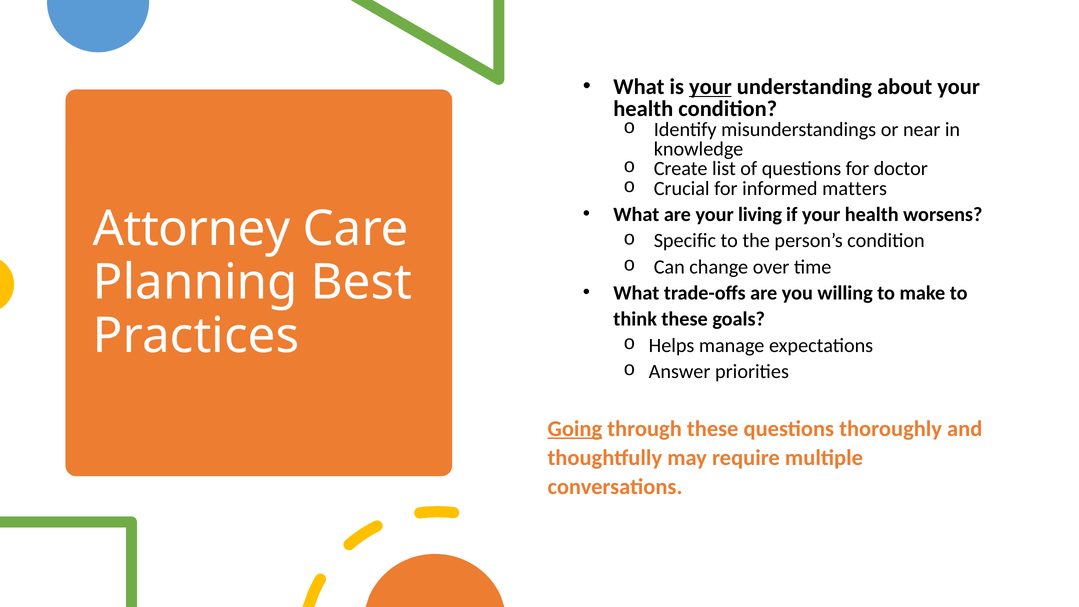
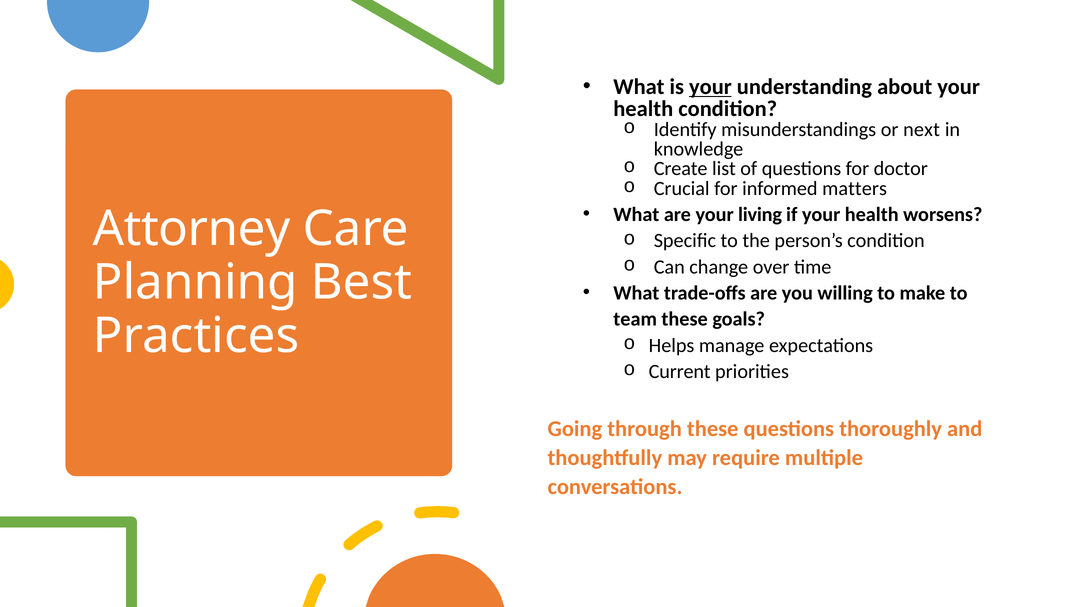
near: near -> next
think: think -> team
Answer: Answer -> Current
Going underline: present -> none
